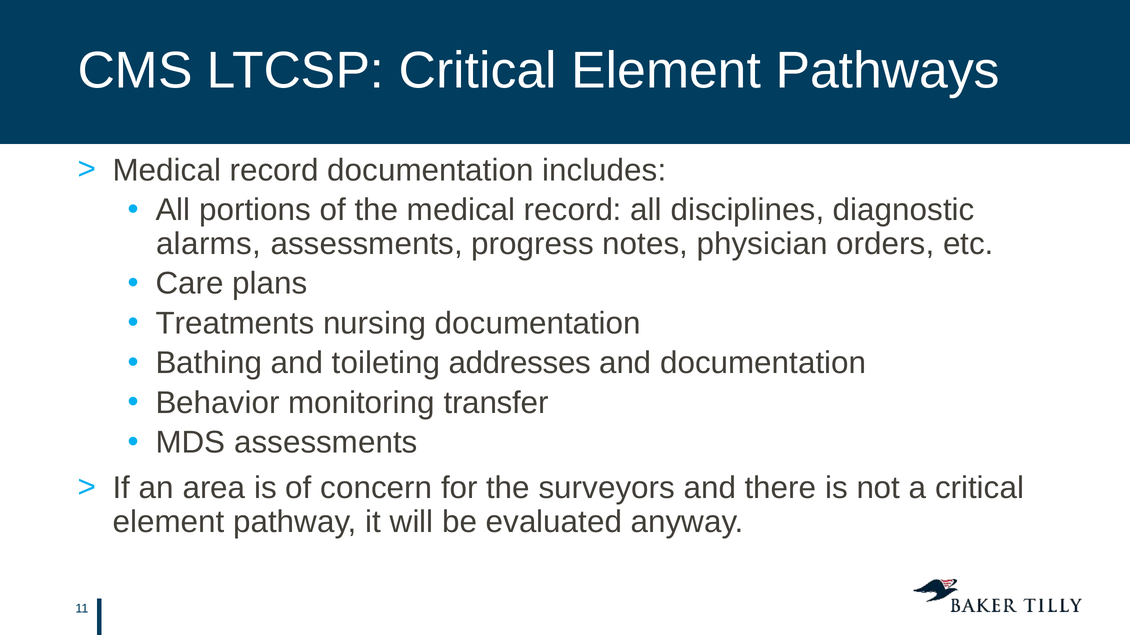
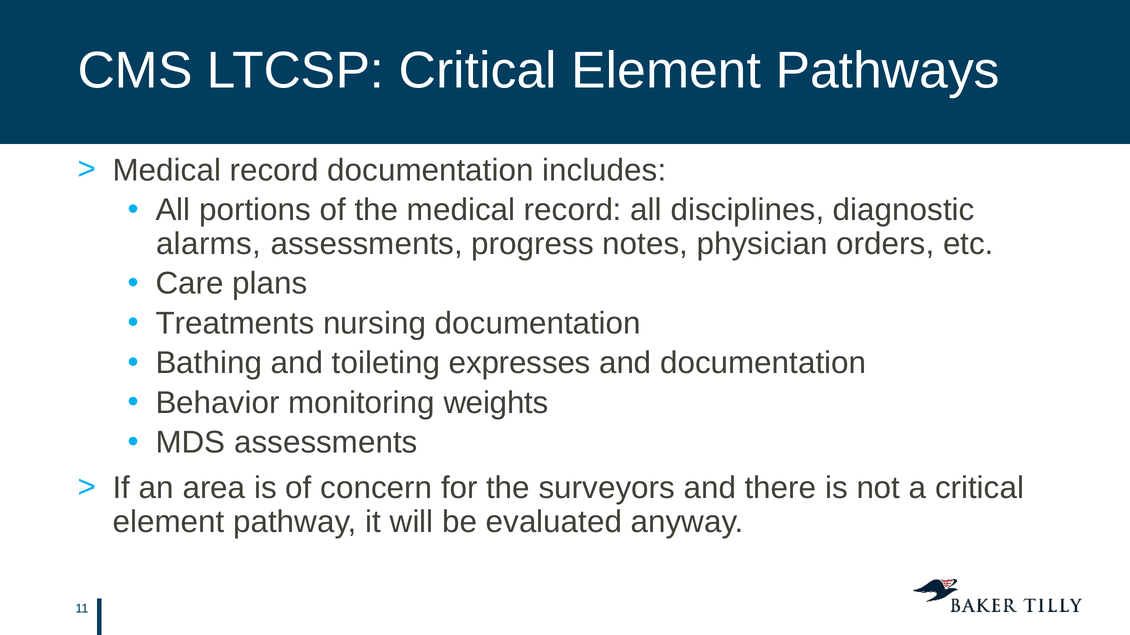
addresses: addresses -> expresses
transfer: transfer -> weights
